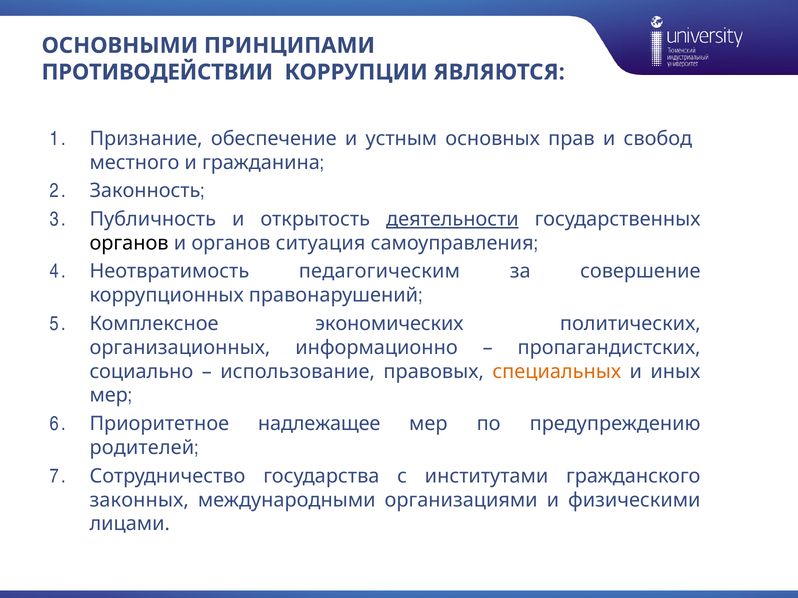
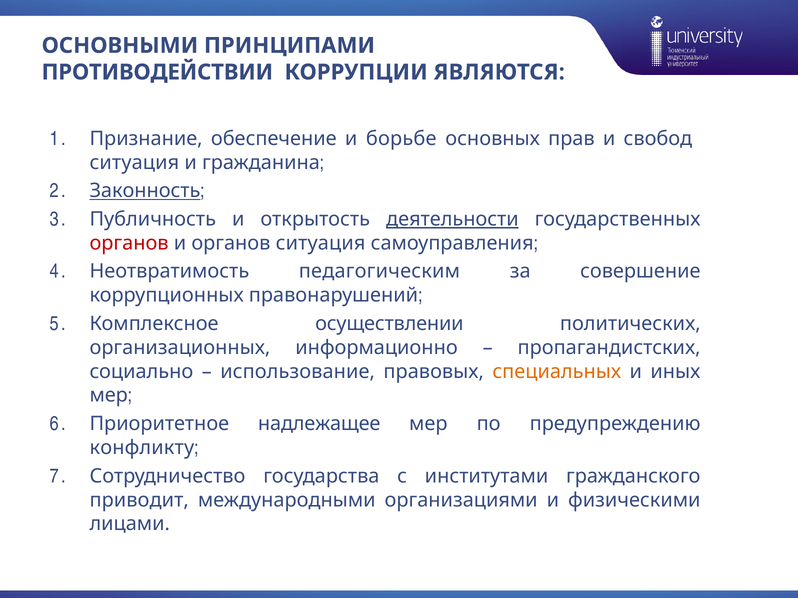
устным: устным -> борьбе
местного at (134, 163): местного -> ситуация
Законность underline: none -> present
органов at (129, 243) colour: black -> red
экономических: экономических -> осуществлении
родителей: родителей -> конфликту
законных: законных -> приводит
